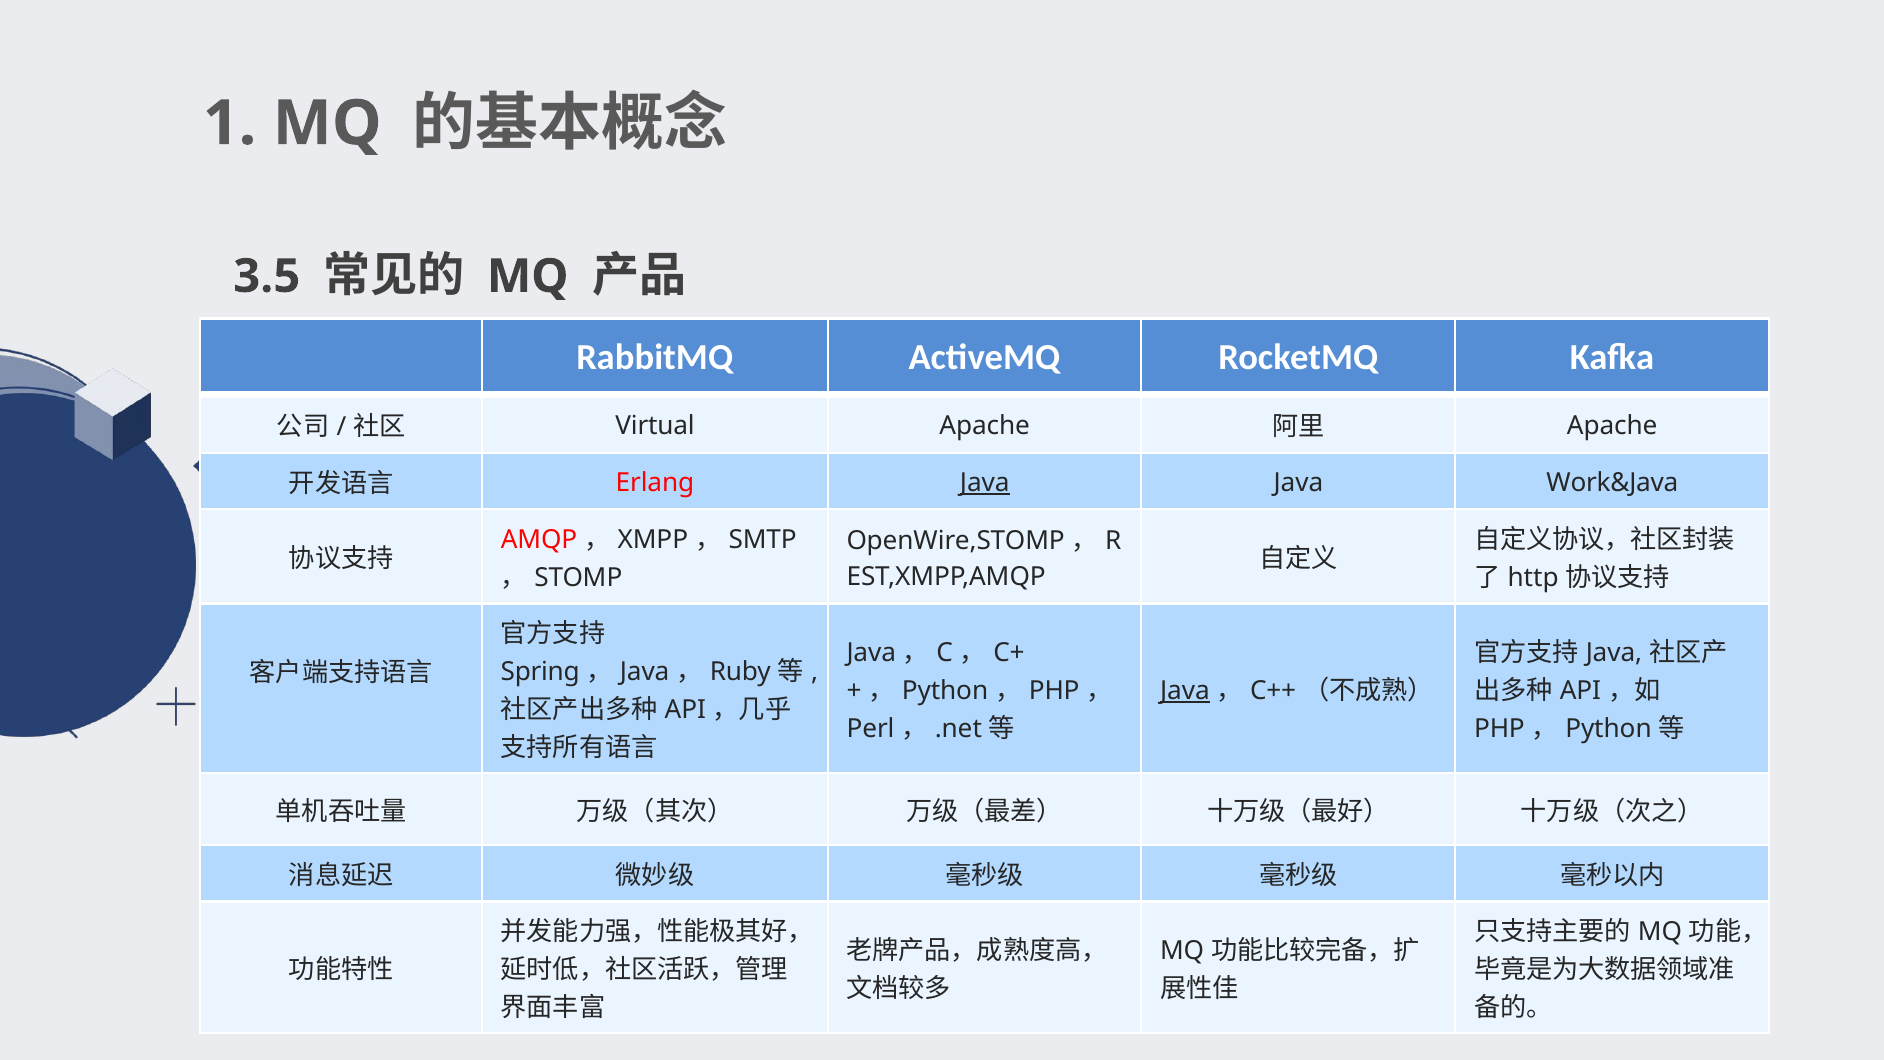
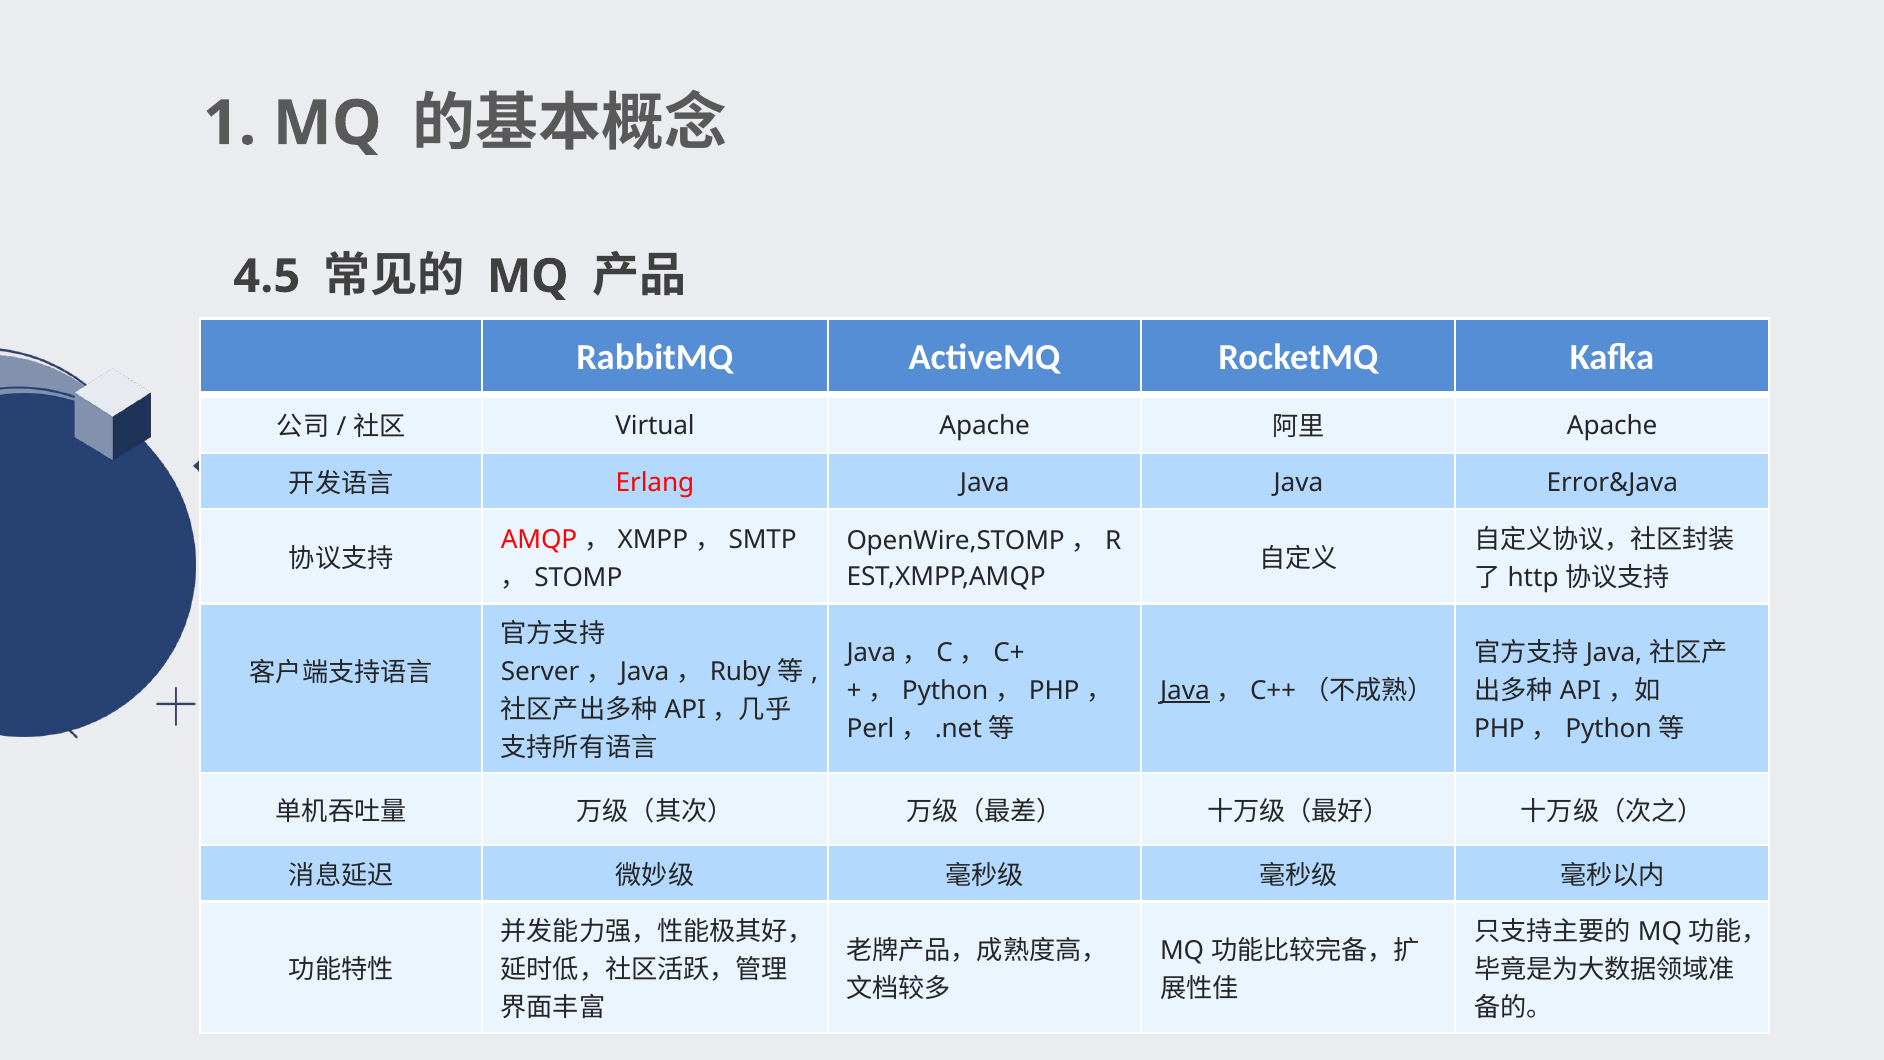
3.5: 3.5 -> 4.5
Java at (985, 483) underline: present -> none
Work&Java: Work&Java -> Error&Java
Spring: Spring -> Server
